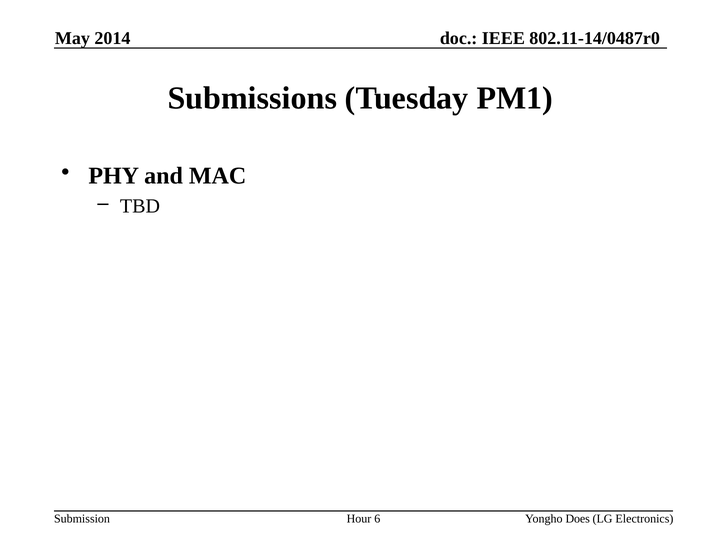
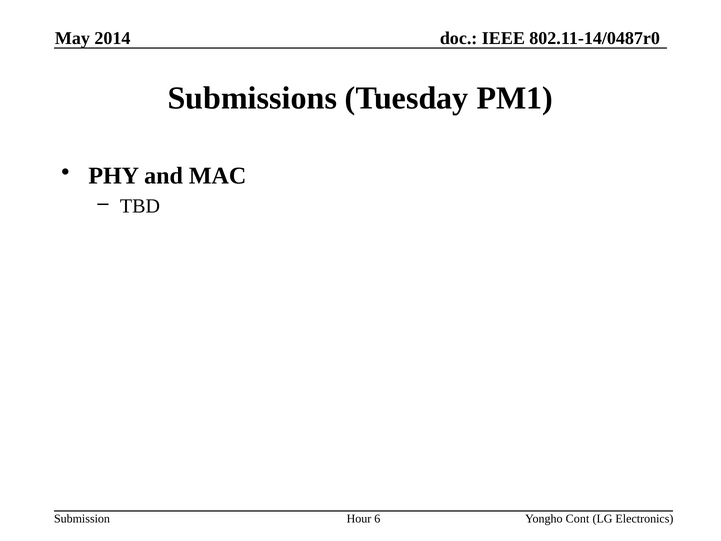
Does: Does -> Cont
